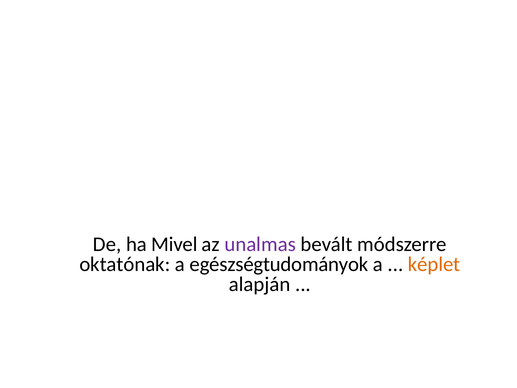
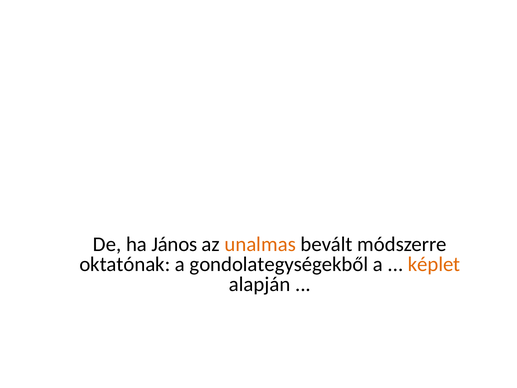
Mivel: Mivel -> János
unalmas colour: purple -> orange
egészségtudományok: egészségtudományok -> gondolategységekből
